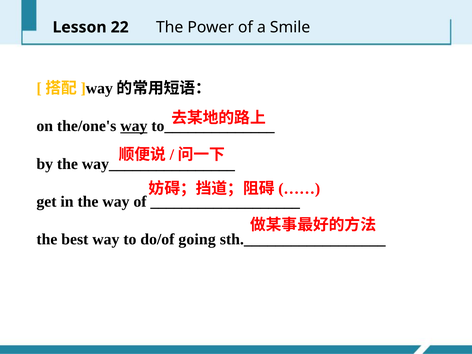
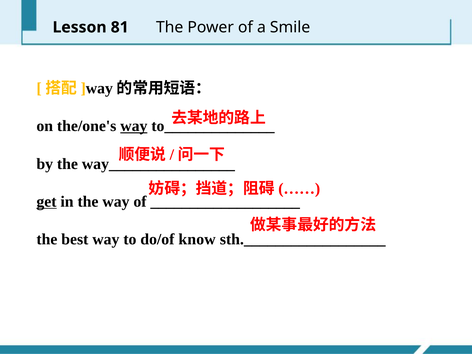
22: 22 -> 81
get underline: none -> present
going: going -> know
